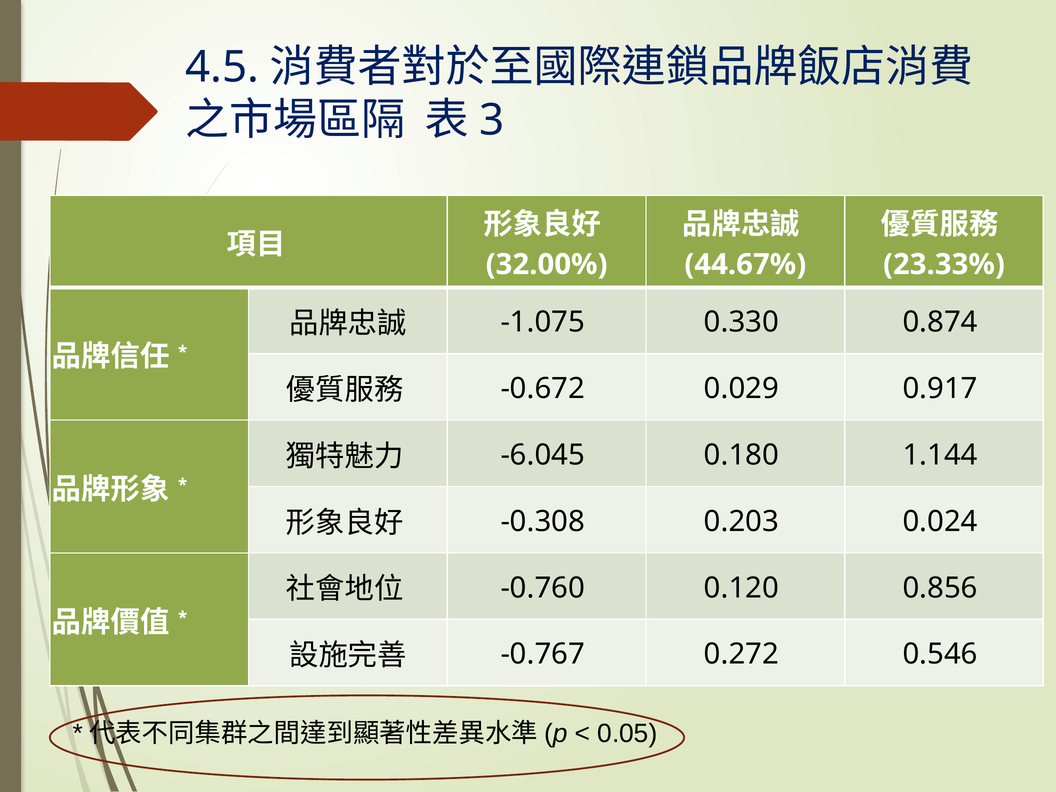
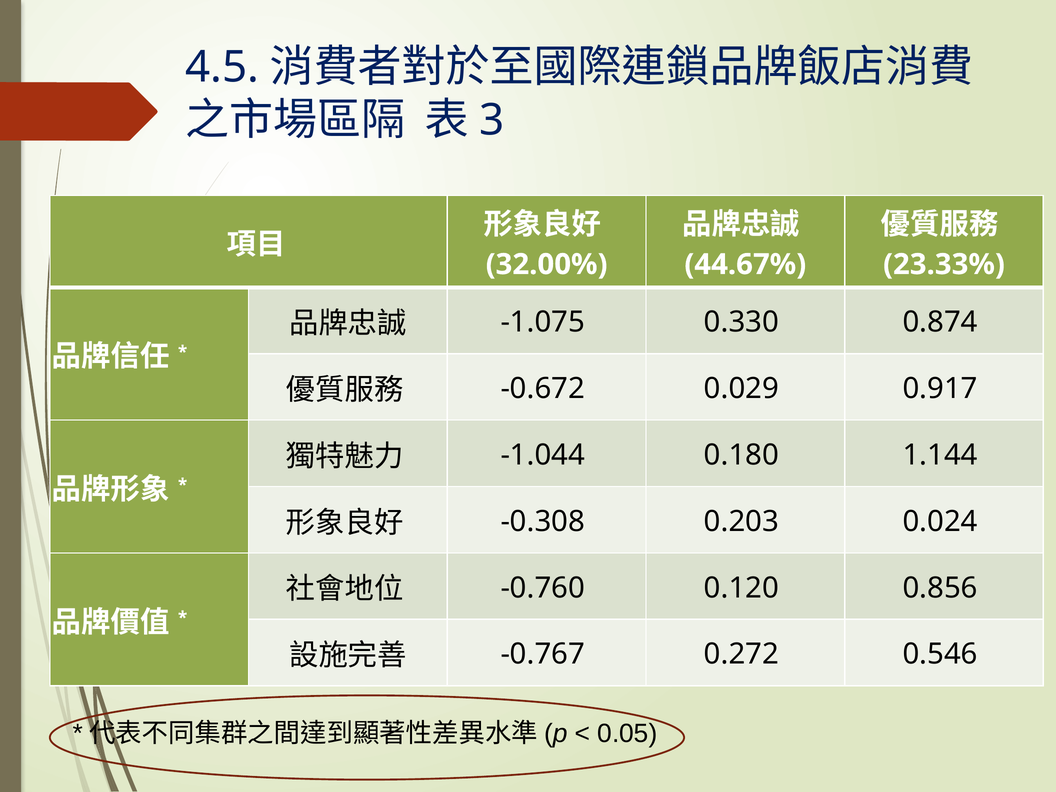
-6.045: -6.045 -> -1.044
